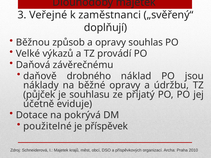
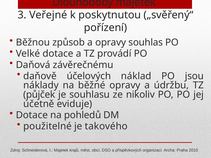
zaměstnanci: zaměstnanci -> poskytnutou
doplňují: doplňují -> pořízení
Velké výkazů: výkazů -> dotace
drobného: drobného -> účelových
přijatý: přijatý -> nikoliv
pokrývá: pokrývá -> pohledů
příspěvek: příspěvek -> takového
